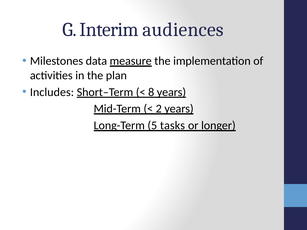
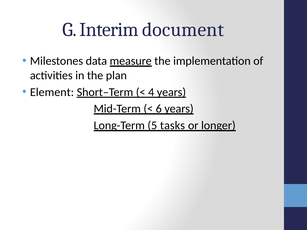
audiences: audiences -> document
Includes: Includes -> Element
8: 8 -> 4
2: 2 -> 6
